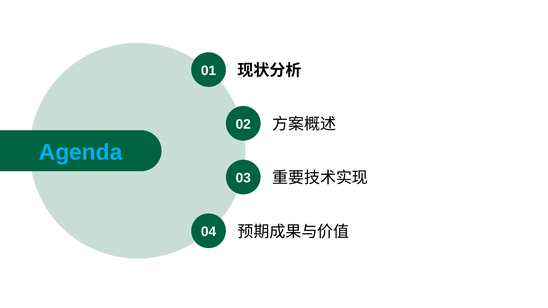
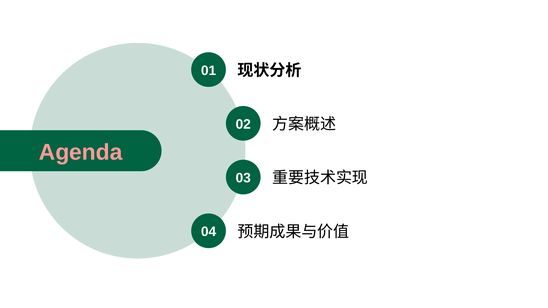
Agenda colour: light blue -> pink
